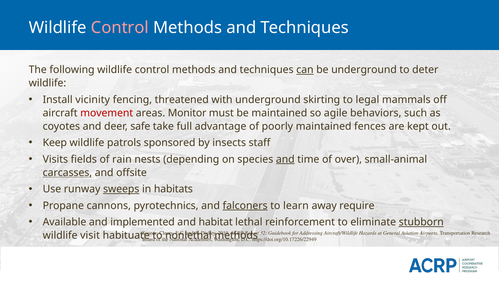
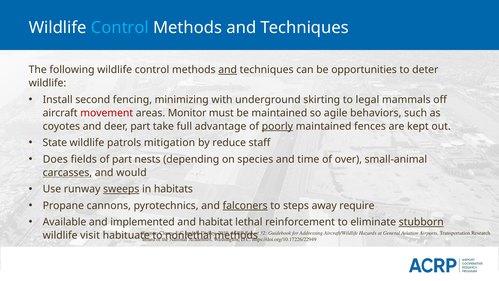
Control at (120, 28) colour: pink -> light blue
and at (228, 70) underline: none -> present
can underline: present -> none
be underground: underground -> opportunities
vicinity: vicinity -> second
threatened: threatened -> minimizing
deer safe: safe -> part
poorly underline: none -> present
Keep: Keep -> State
sponsored: sponsored -> mitigation
insects: insects -> reduce
Visits: Visits -> Does
of rain: rain -> part
and at (285, 159) underline: present -> none
offsite: offsite -> would
learn: learn -> steps
